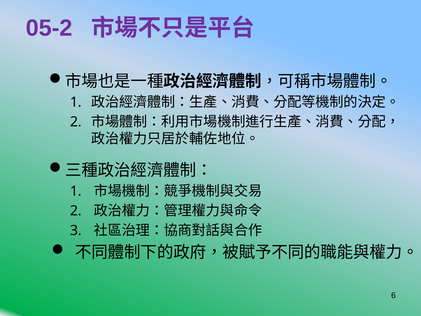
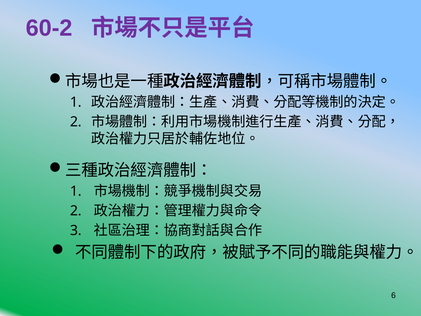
05-2: 05-2 -> 60-2
